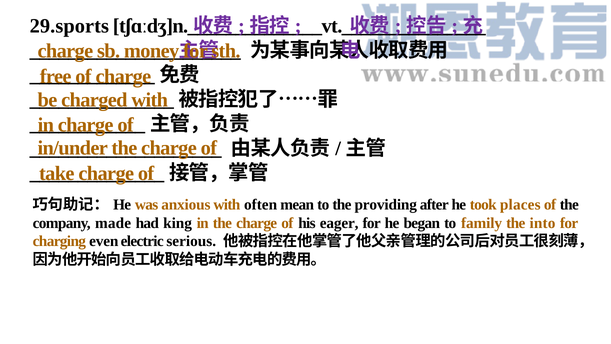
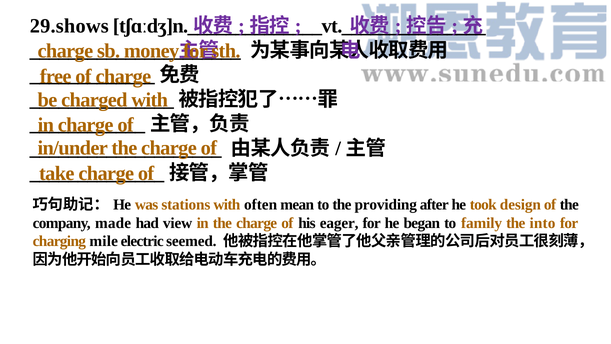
29.sports: 29.sports -> 29.shows
anxious: anxious -> stations
places: places -> design
king: king -> view
even: even -> mile
serious: serious -> seemed
